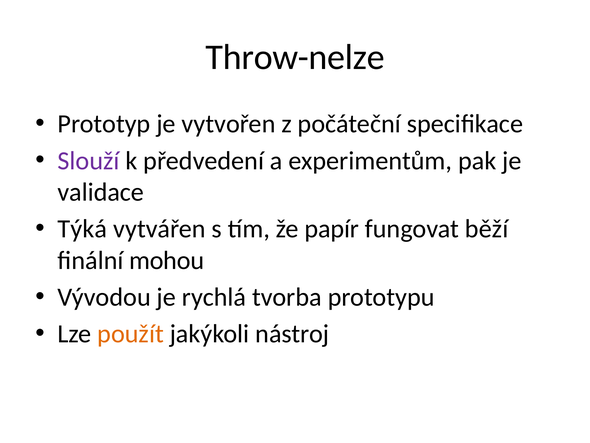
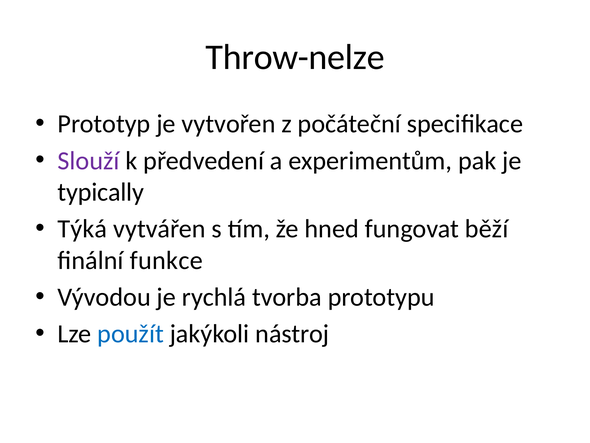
validace: validace -> typically
papír: papír -> hned
mohou: mohou -> funkce
použít colour: orange -> blue
